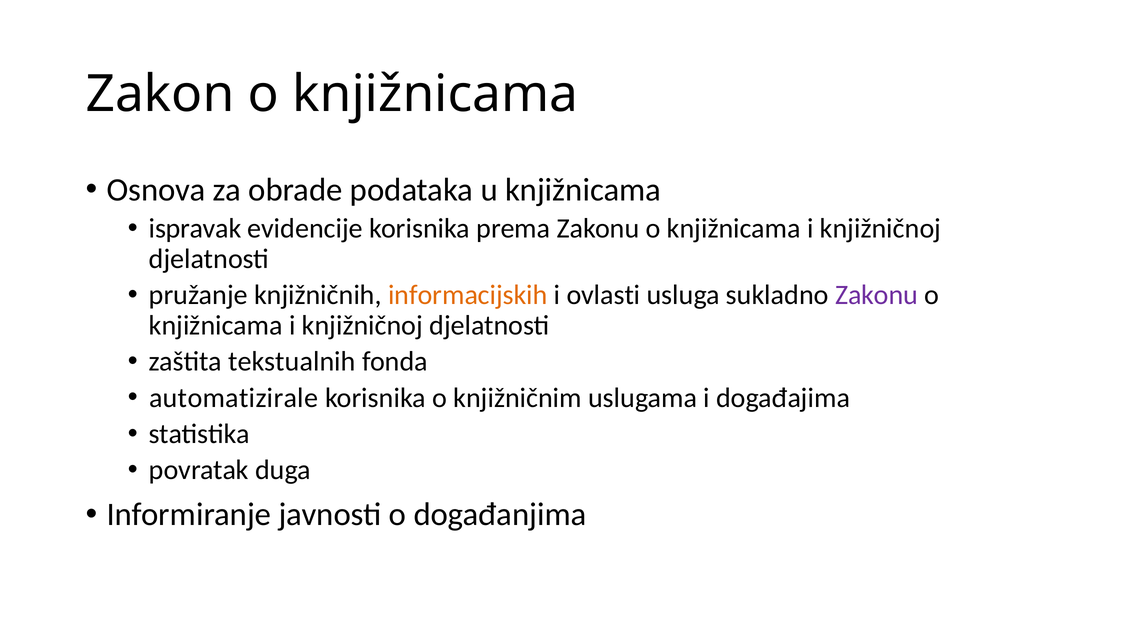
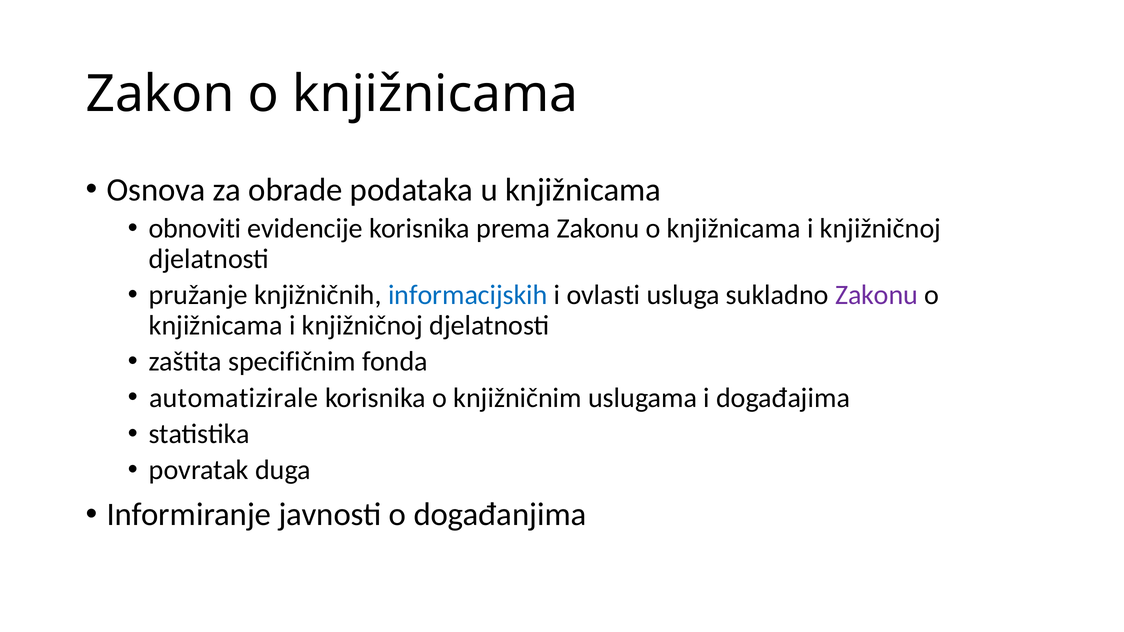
ispravak: ispravak -> obnoviti
informacijskih colour: orange -> blue
tekstualnih: tekstualnih -> specifičnim
